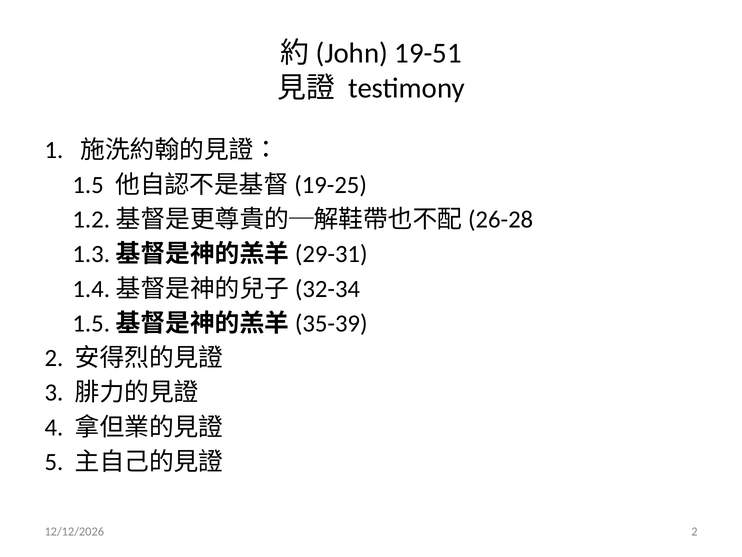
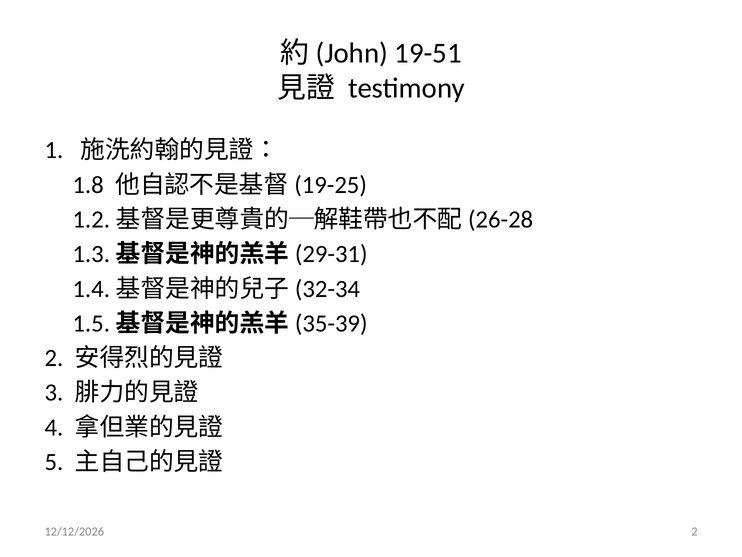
1.5: 1.5 -> 1.8
